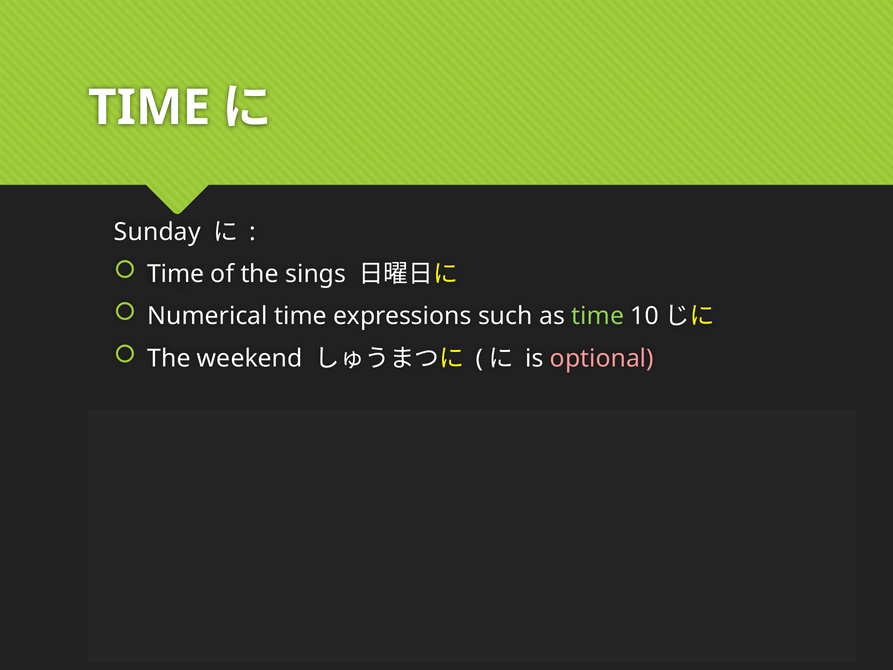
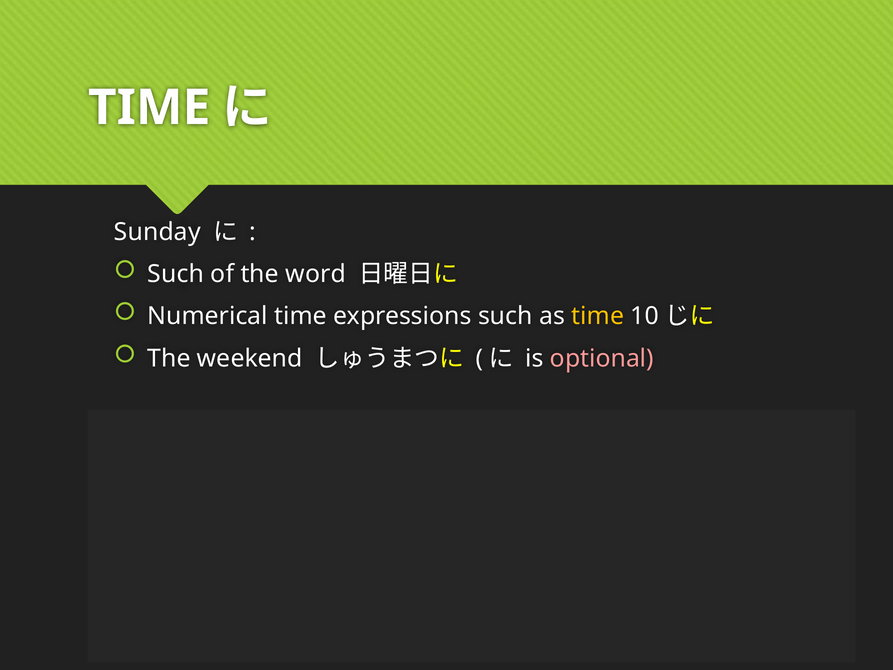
Time at (176, 274): Time -> Such
of the sings: sings -> word
time at (598, 316) colour: light green -> yellow
